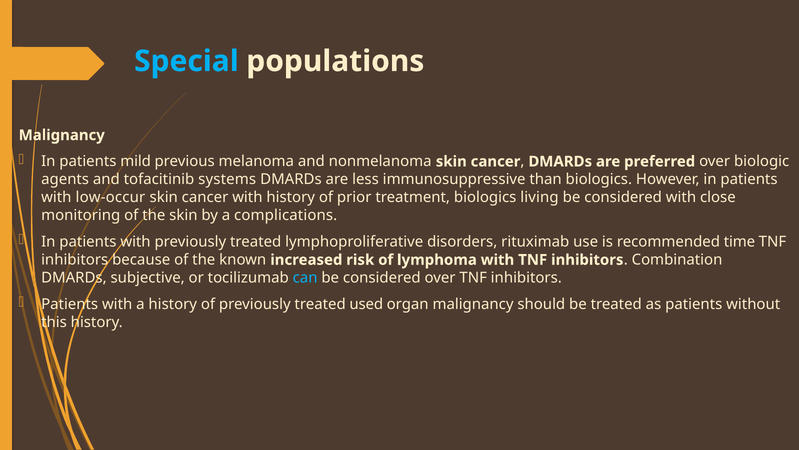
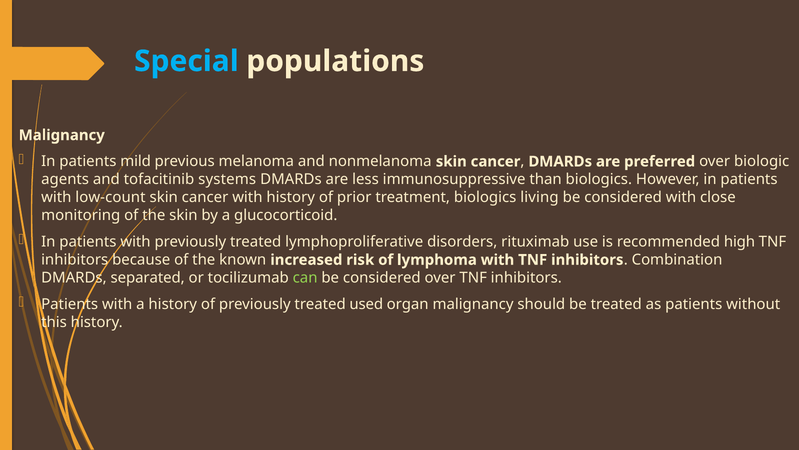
low-occur: low-occur -> low-count
complications: complications -> glucocorticoid
time: time -> high
subjective: subjective -> separated
can colour: light blue -> light green
